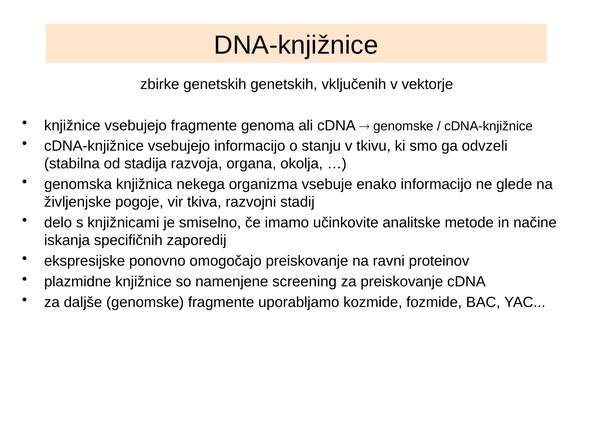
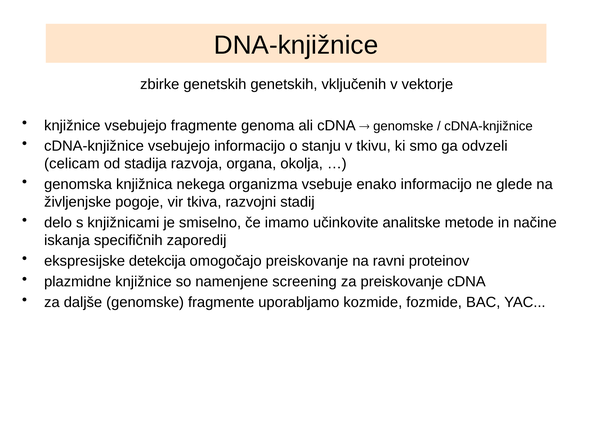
stabilna: stabilna -> celicam
ponovno: ponovno -> detekcija
